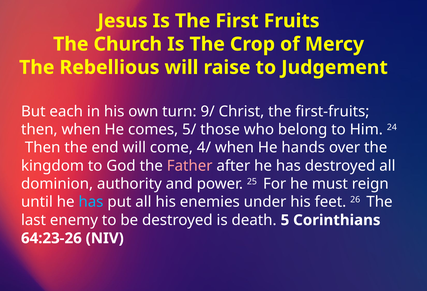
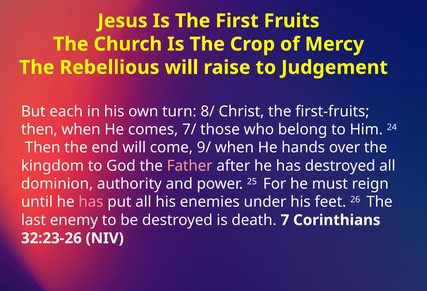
9/: 9/ -> 8/
5/: 5/ -> 7/
4/: 4/ -> 9/
has at (91, 202) colour: light blue -> pink
5: 5 -> 7
64:23-26: 64:23-26 -> 32:23-26
